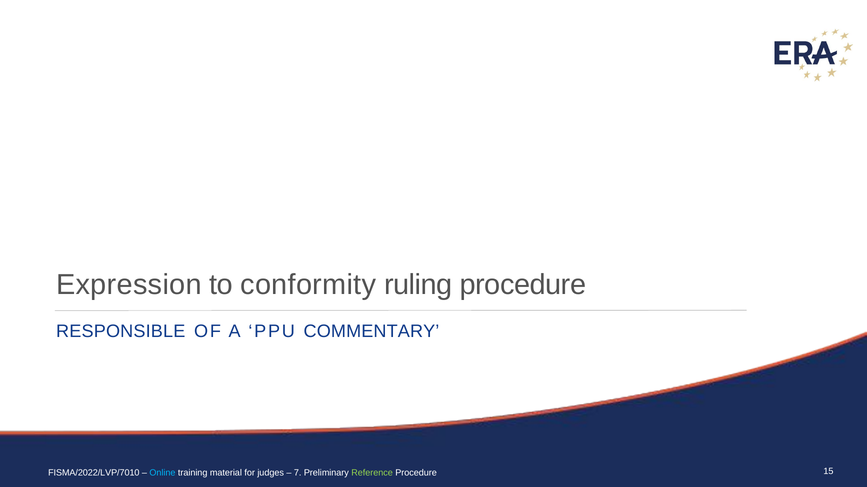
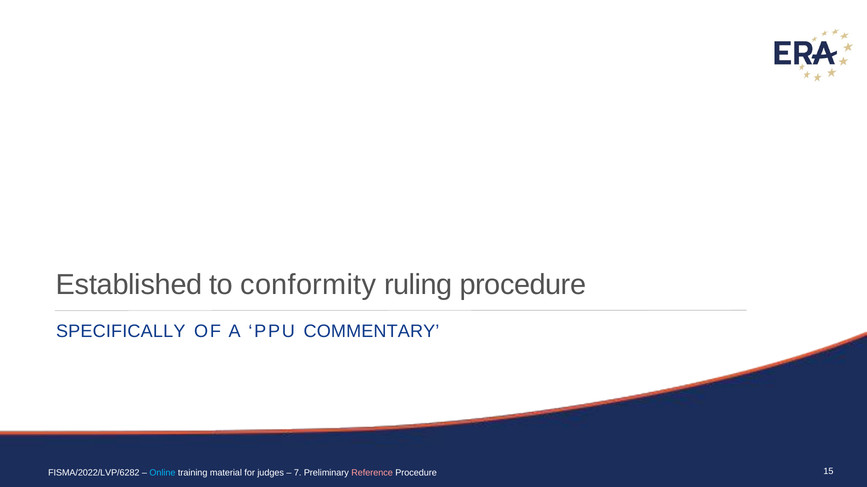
Expression: Expression -> Established
RESPONSIBLE: RESPONSIBLE -> SPECIFICALLY
FISMA/2022/LVP/7010: FISMA/2022/LVP/7010 -> FISMA/2022/LVP/6282
Reference colour: light green -> pink
